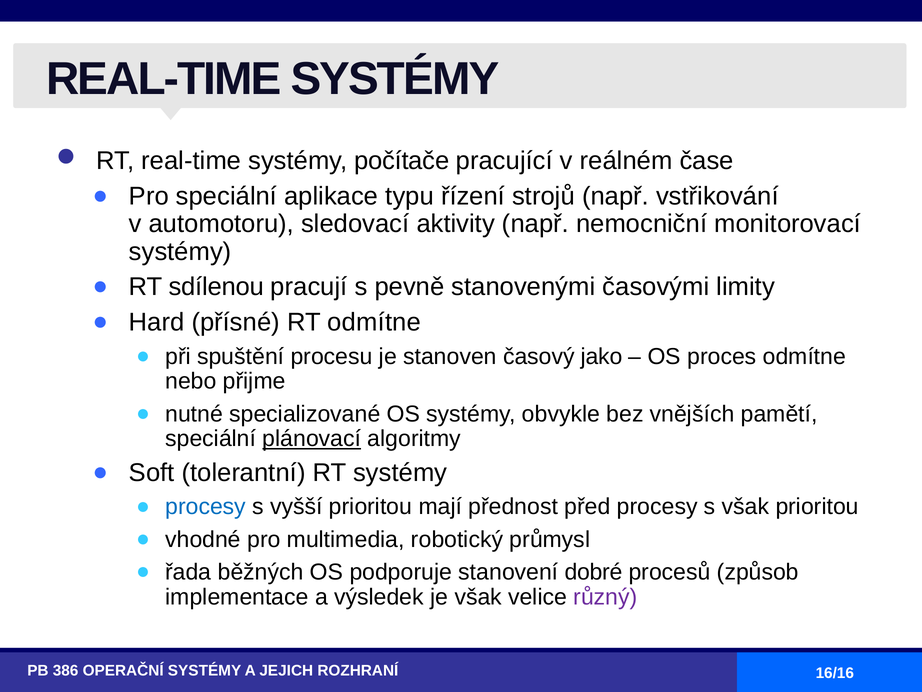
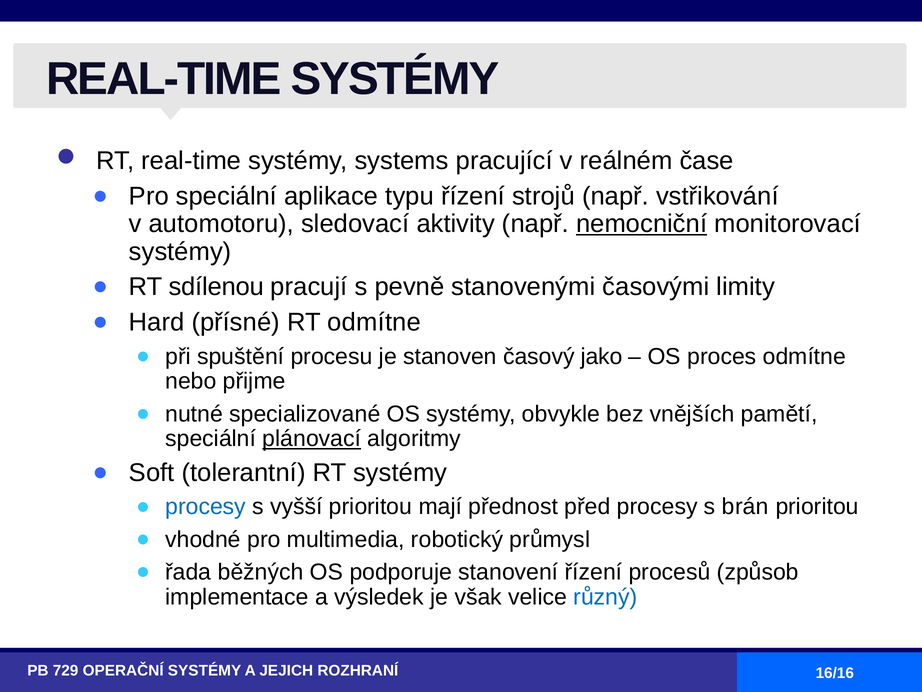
počítače: počítače -> systems
nemocniční underline: none -> present
s však: však -> brán
stanovení dobré: dobré -> řízení
různý colour: purple -> blue
386: 386 -> 729
